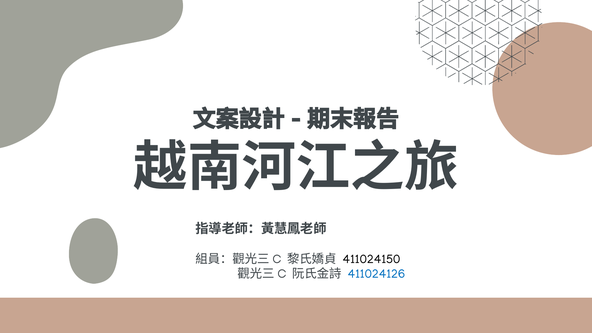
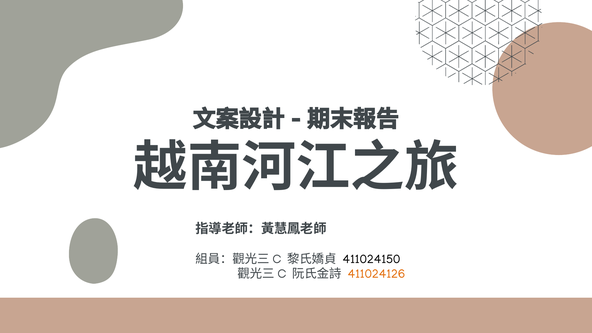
411024126 colour: blue -> orange
